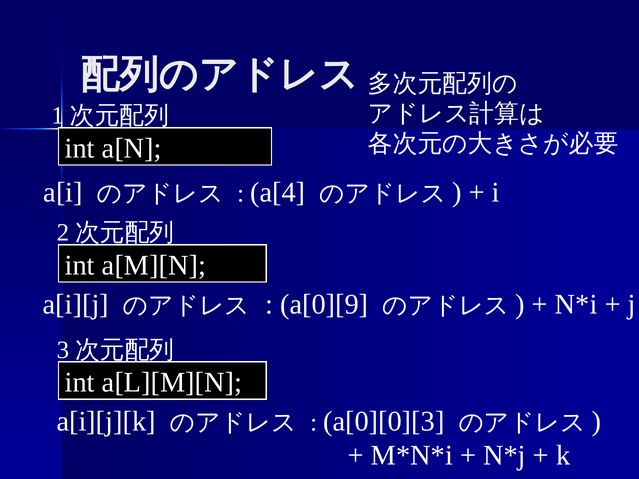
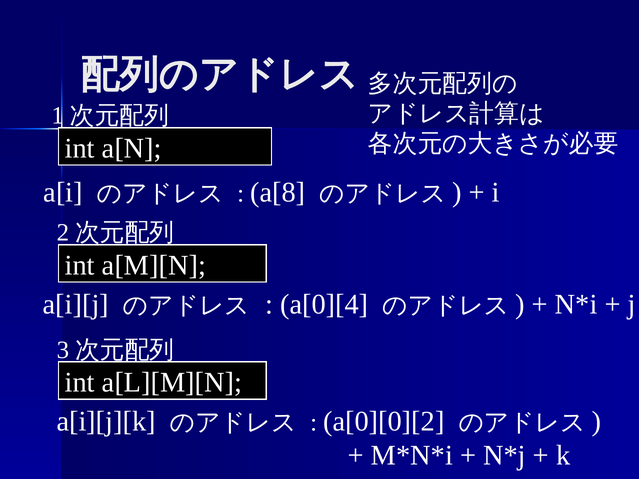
a[4: a[4 -> a[8
a[0][9: a[0][9 -> a[0][4
a[0][0][3: a[0][0][3 -> a[0][0][2
